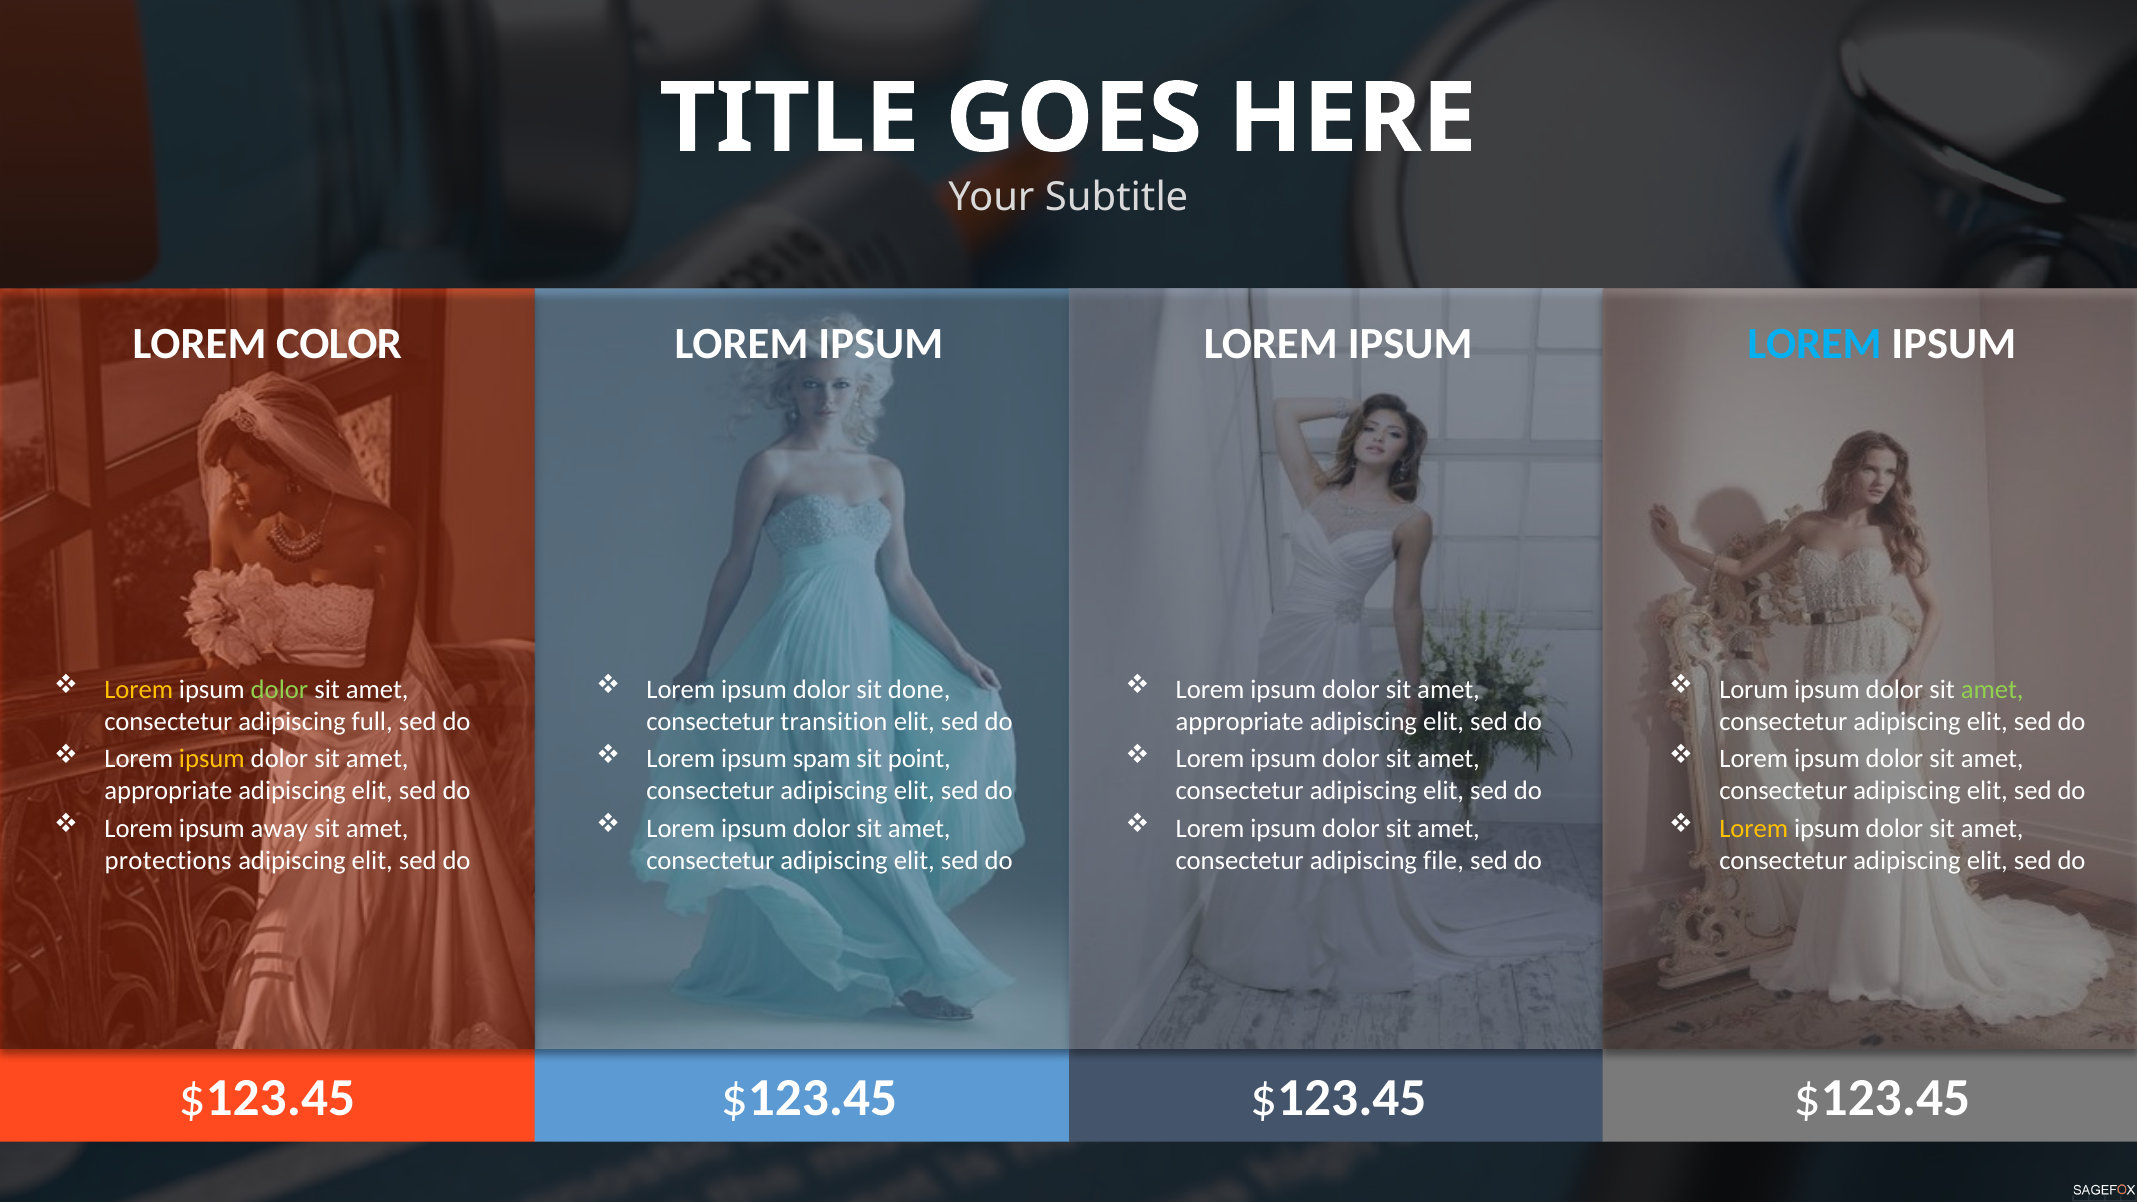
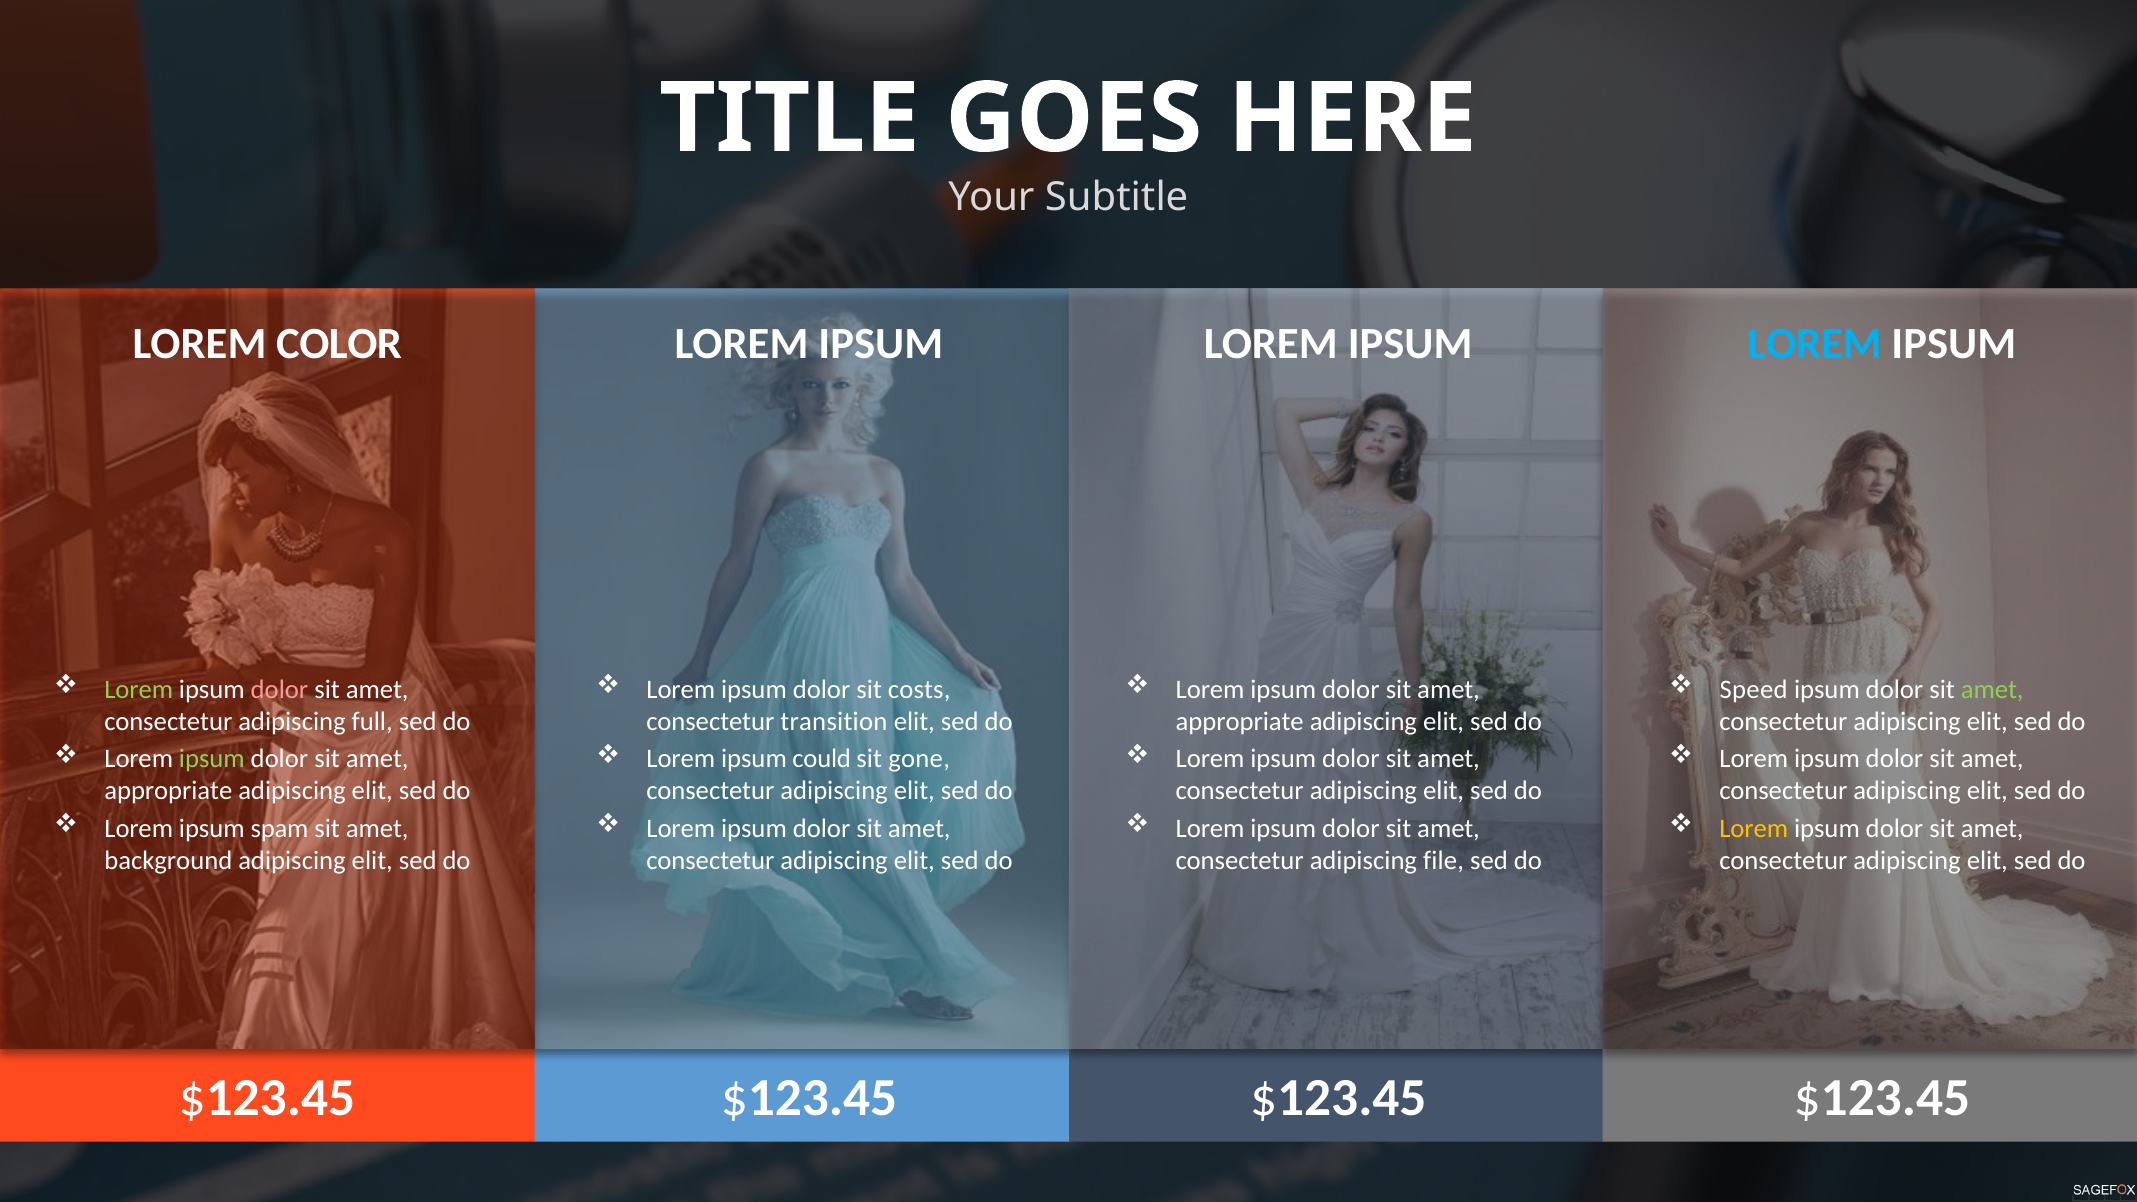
Lorem at (139, 689) colour: yellow -> light green
dolor at (279, 689) colour: light green -> pink
done: done -> costs
Lorum: Lorum -> Speed
ipsum at (212, 759) colour: yellow -> light green
spam: spam -> could
point: point -> gone
away: away -> spam
protections: protections -> background
